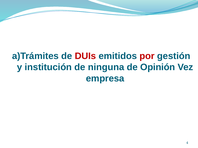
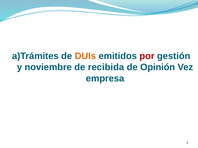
DUIs colour: red -> orange
institución: institución -> noviembre
ninguna: ninguna -> recibida
